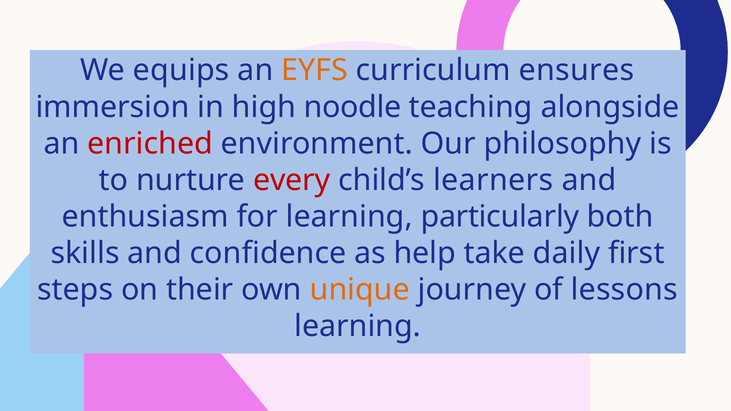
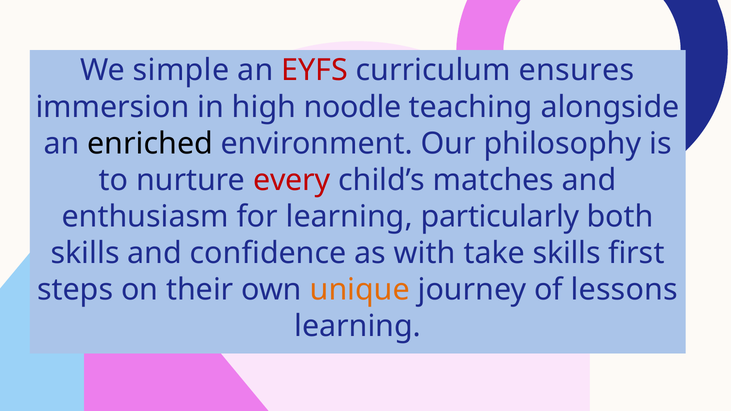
equips: equips -> simple
EYFS colour: orange -> red
enriched colour: red -> black
learners: learners -> matches
help: help -> with
take daily: daily -> skills
